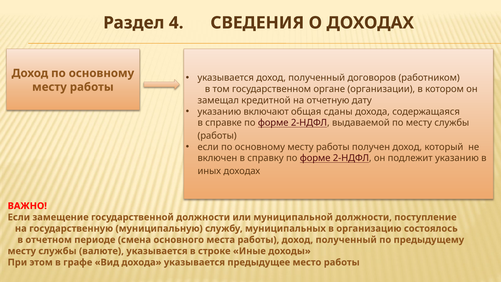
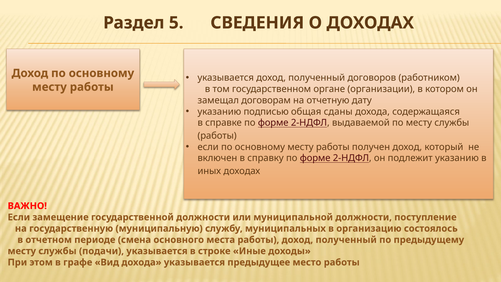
4: 4 -> 5
кредитной: кредитной -> договорам
включают: включают -> подписью
валюте: валюте -> подачи
